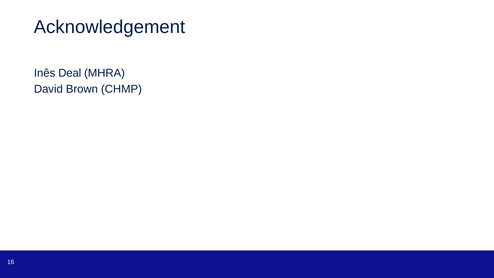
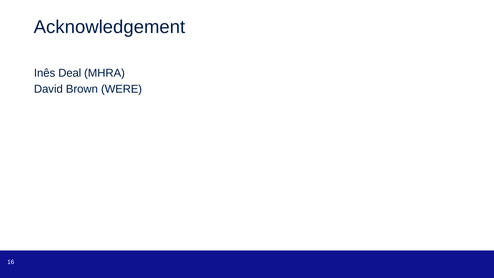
CHMP: CHMP -> WERE
